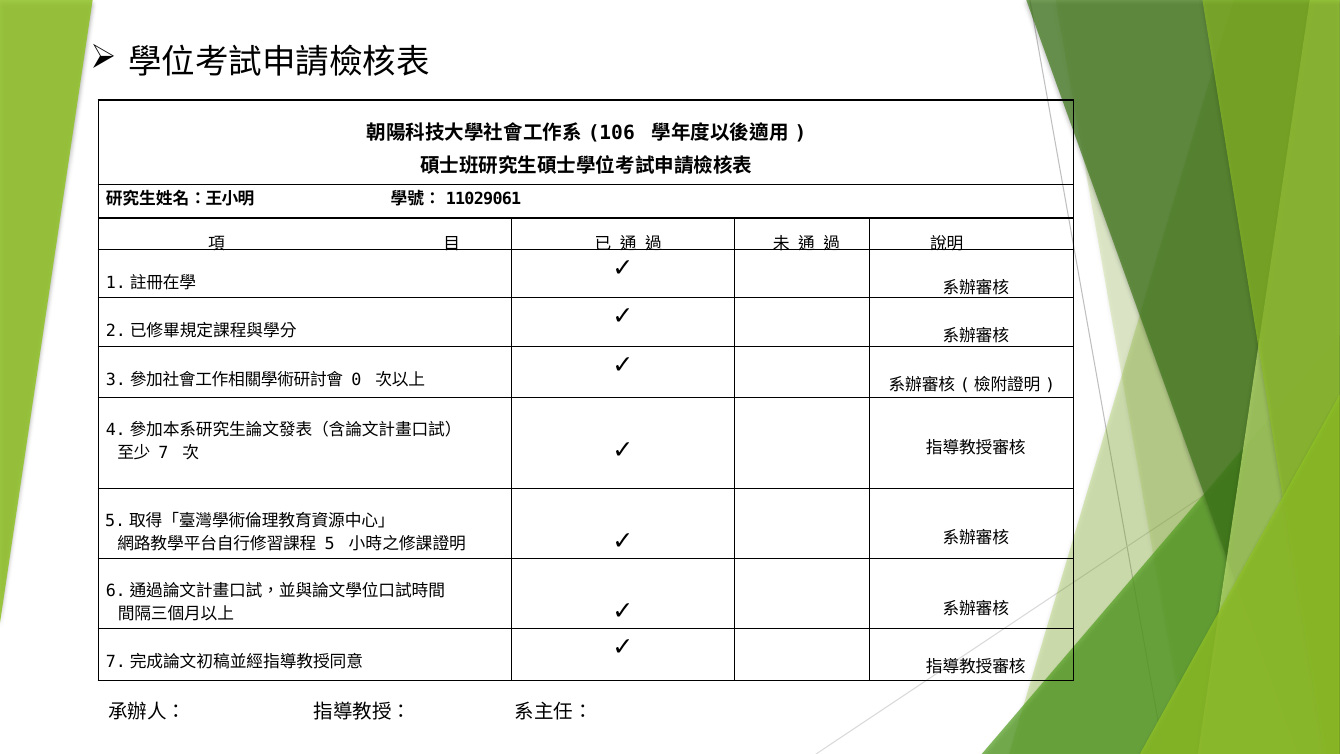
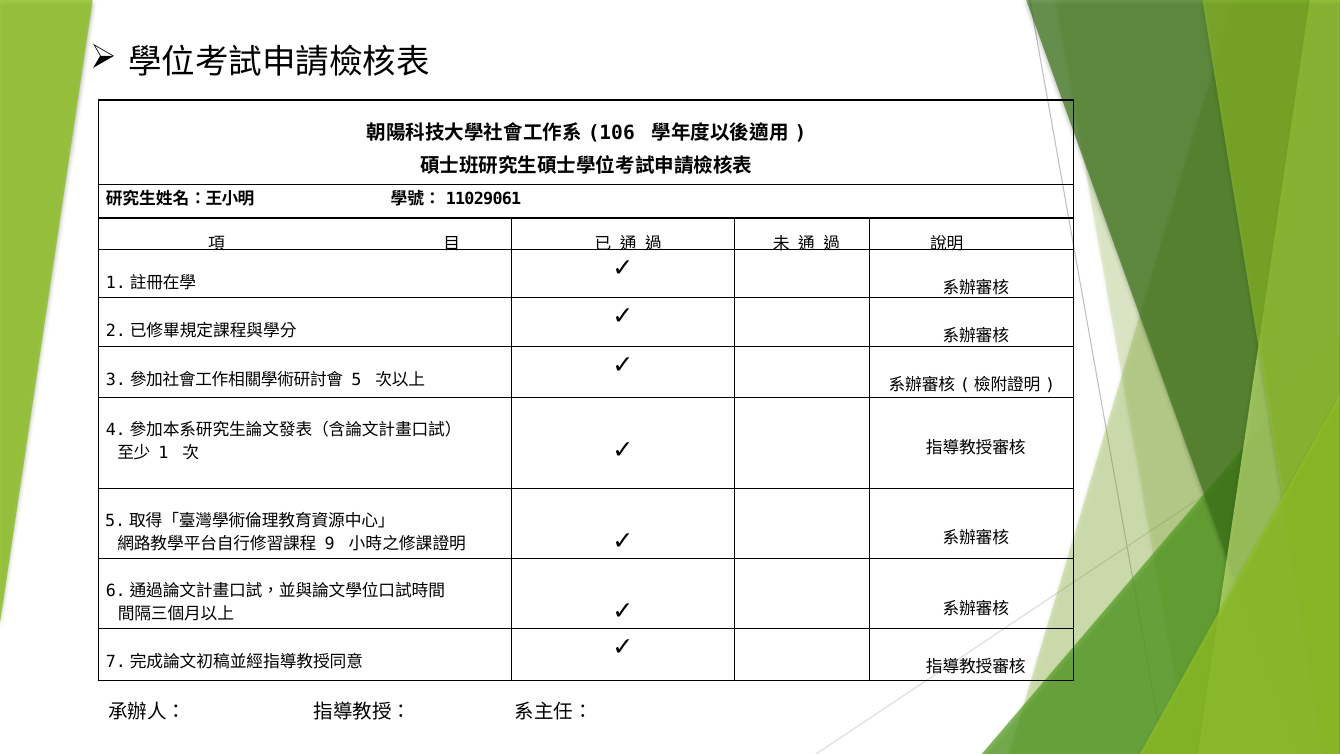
0: 0 -> 5
7: 7 -> 1
5: 5 -> 9
